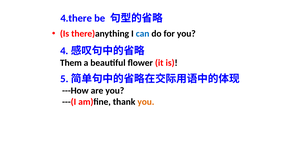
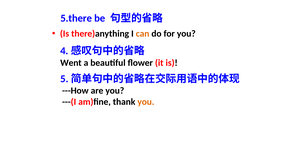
4.there: 4.there -> 5.there
can colour: blue -> orange
Them: Them -> Went
